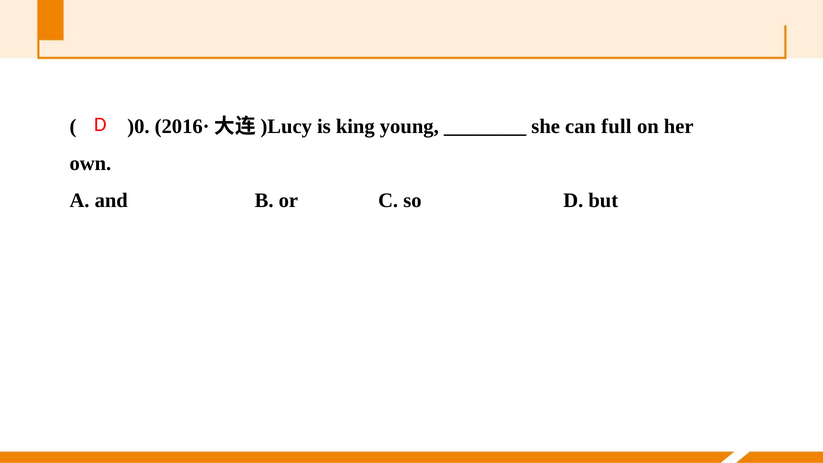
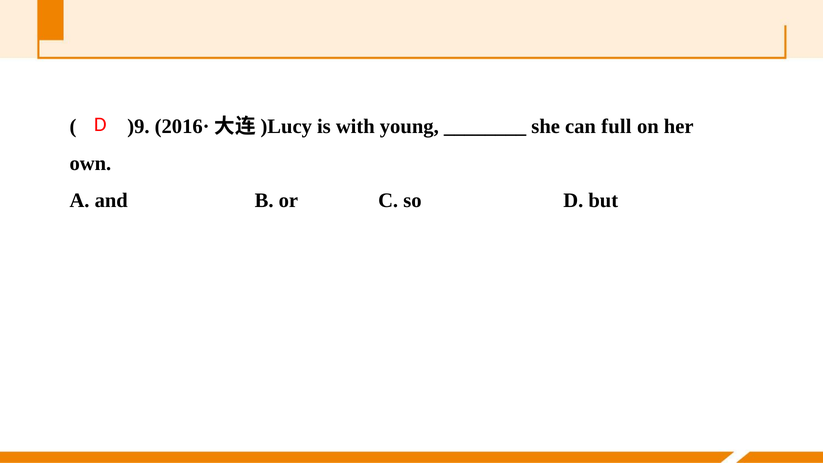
)0: )0 -> )9
king: king -> with
